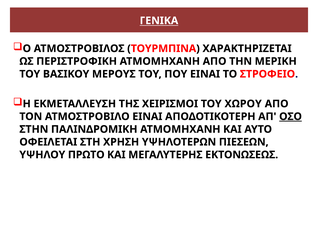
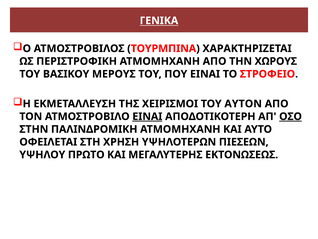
ΜΕΡΙΚΗ: ΜΕΡΙΚΗ -> ΧΩΡΟΥΣ
ΧΩΡΟΥ: ΧΩΡΟΥ -> ΑΥΤΟΝ
ΕΙΝΑΙ at (147, 116) underline: none -> present
